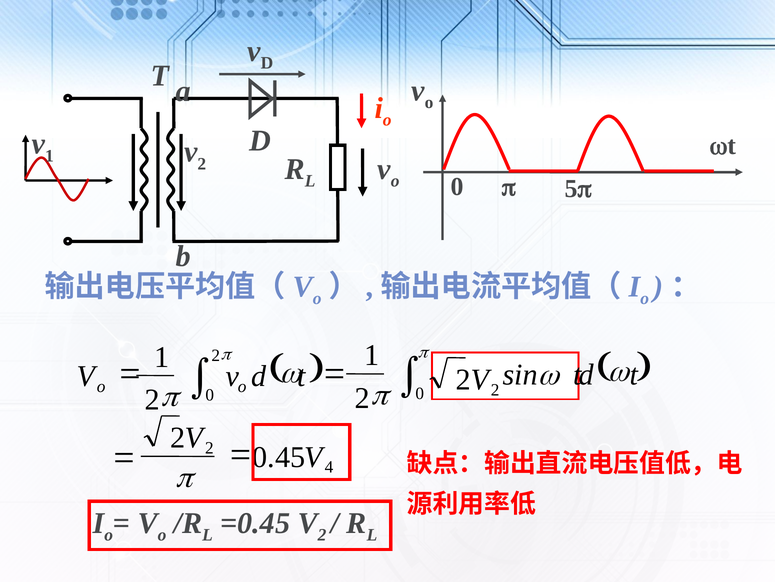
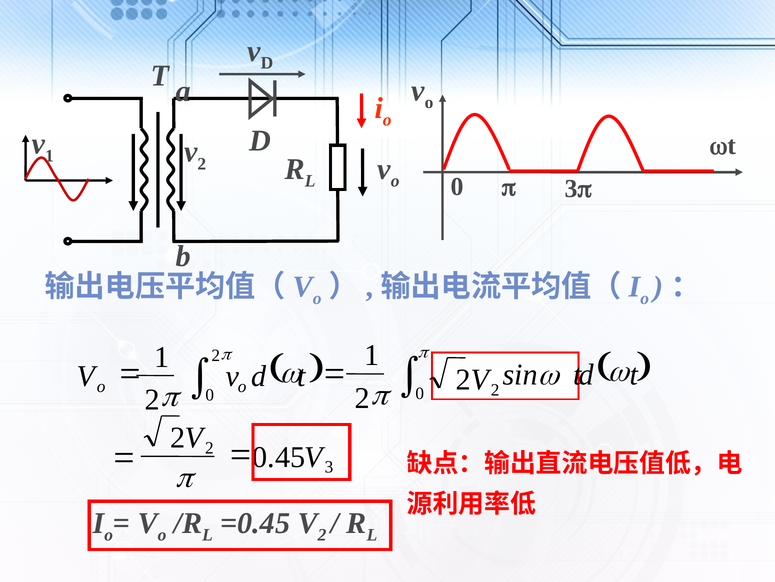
5 at (571, 188): 5 -> 3
4 at (329, 466): 4 -> 3
